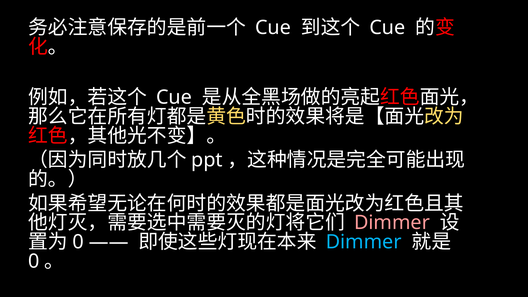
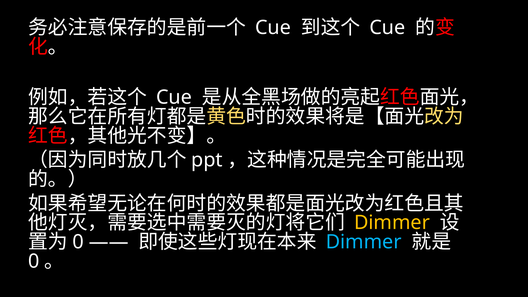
Dimmer at (392, 223) colour: pink -> yellow
